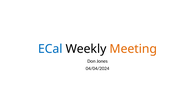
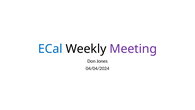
Meeting colour: orange -> purple
